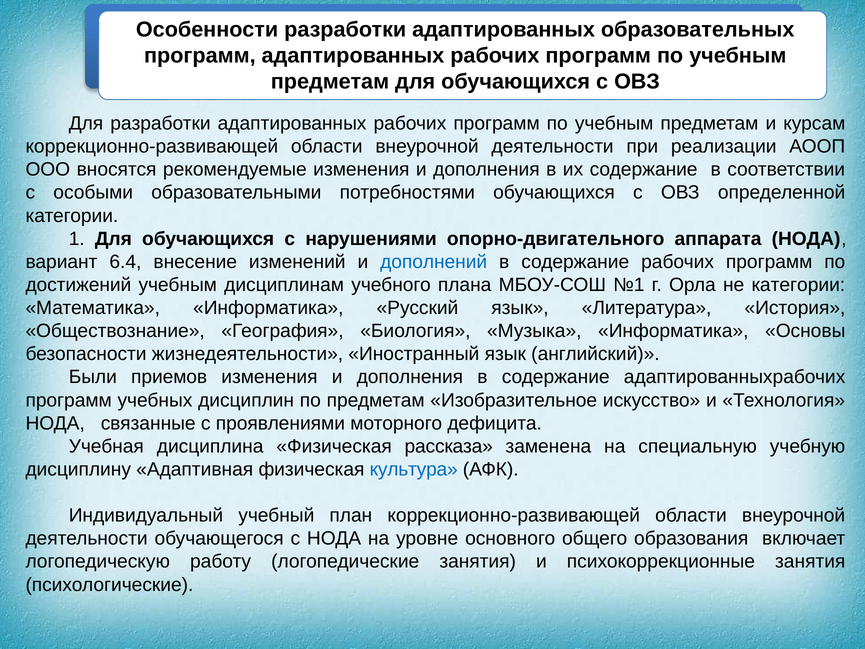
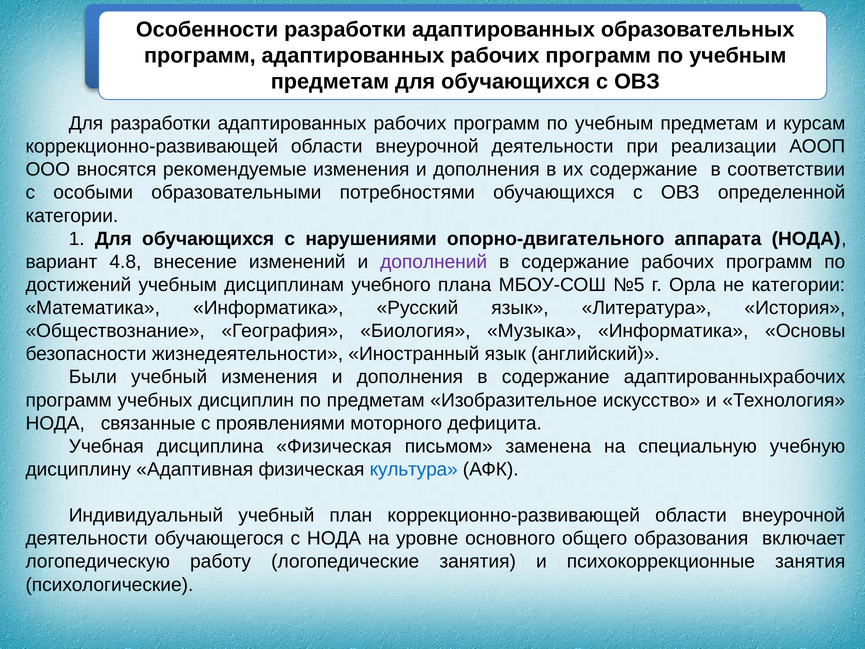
6.4: 6.4 -> 4.8
дополнений colour: blue -> purple
№1: №1 -> №5
Были приемов: приемов -> учебный
рассказа: рассказа -> письмом
